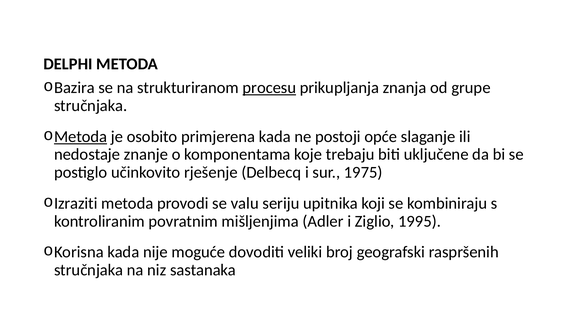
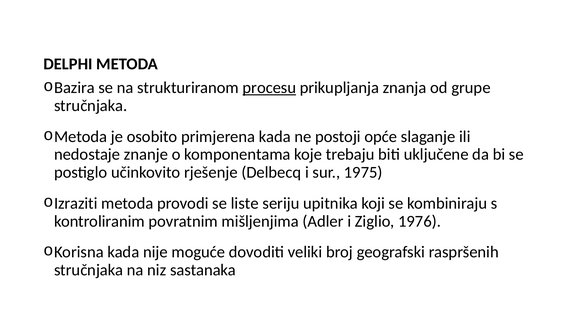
Metoda at (81, 137) underline: present -> none
valu: valu -> liste
1995: 1995 -> 1976
